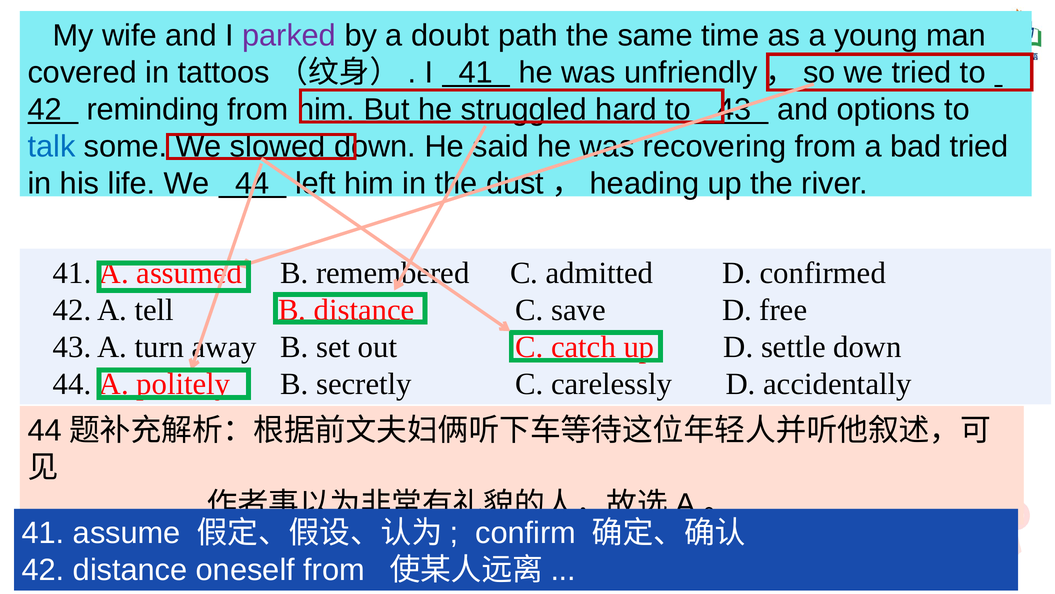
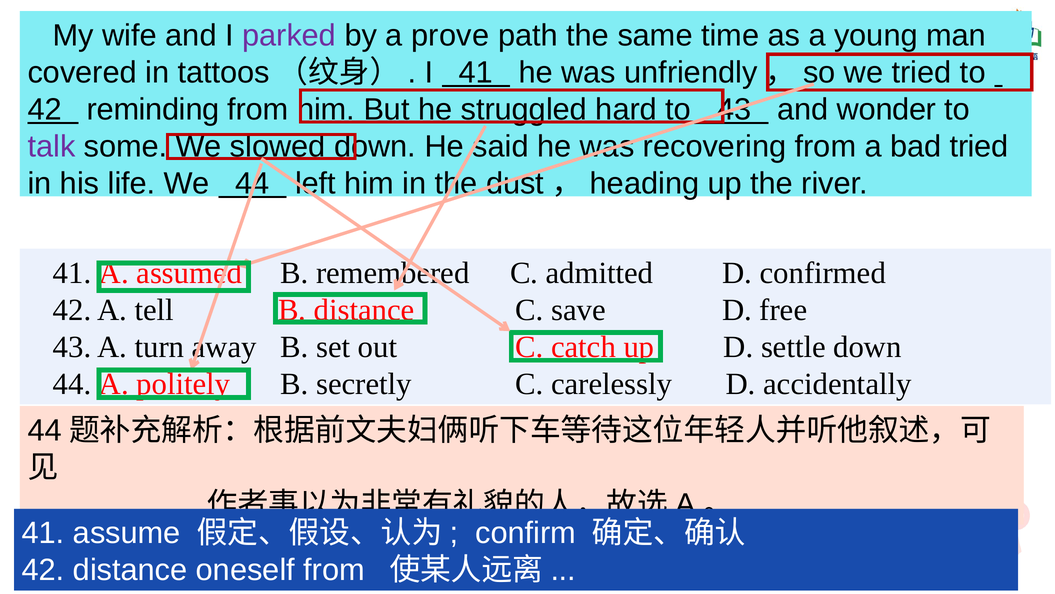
doubt: doubt -> prove
options: options -> wonder
talk colour: blue -> purple
